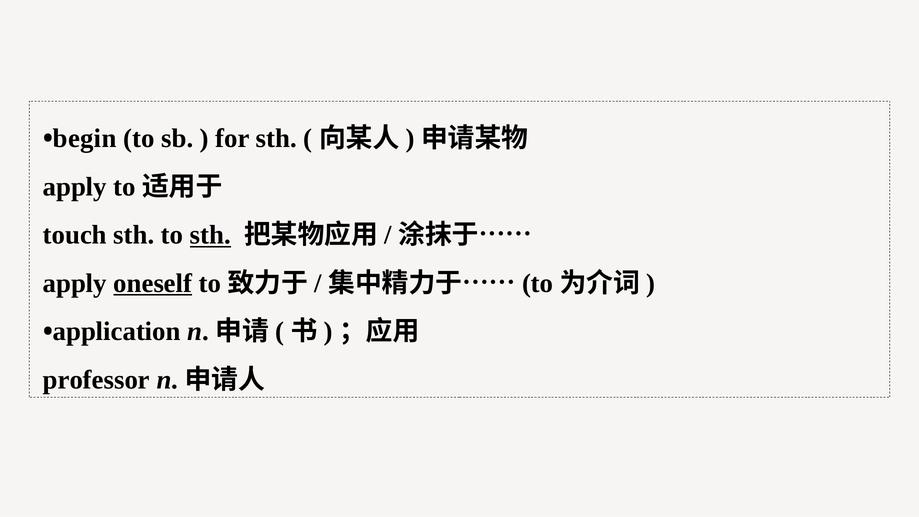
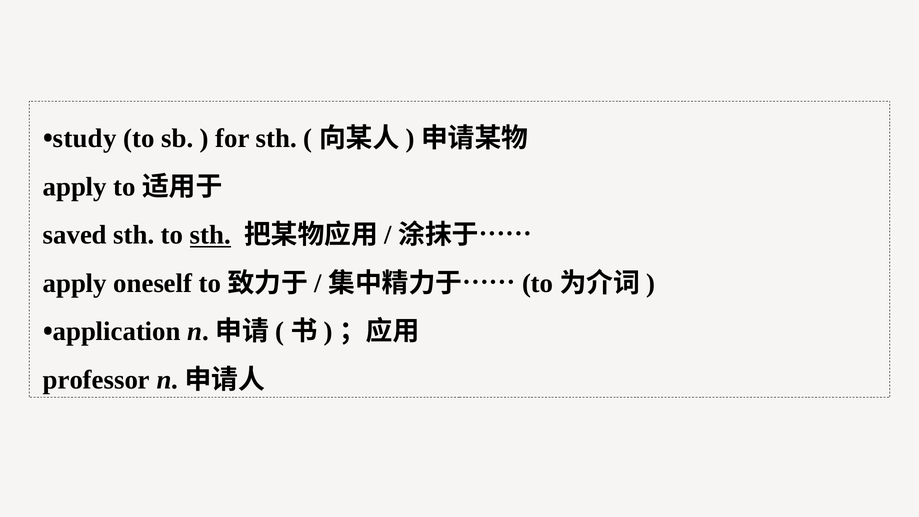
begin: begin -> study
touch: touch -> saved
oneself underline: present -> none
